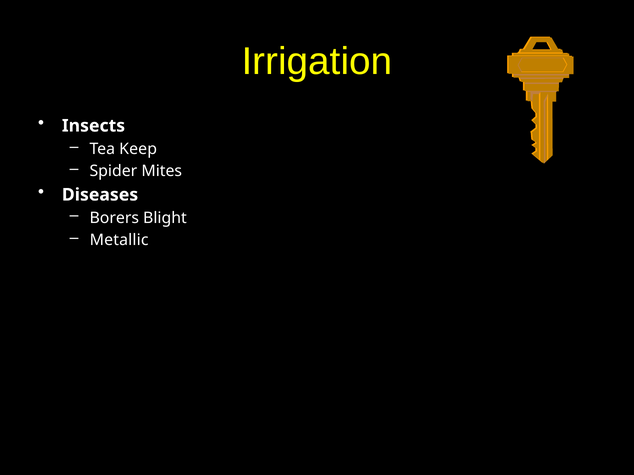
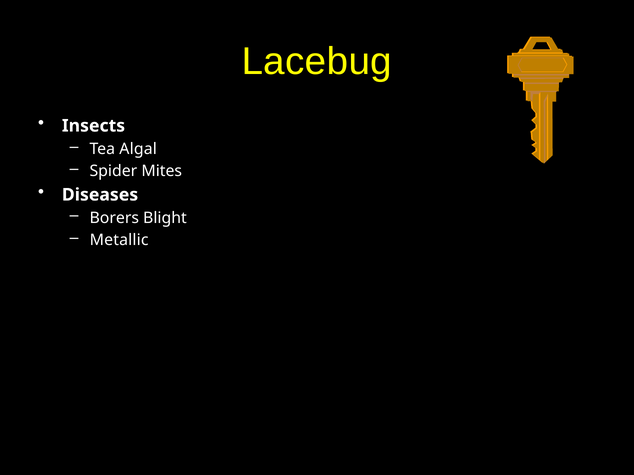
Irrigation: Irrigation -> Lacebug
Keep: Keep -> Algal
